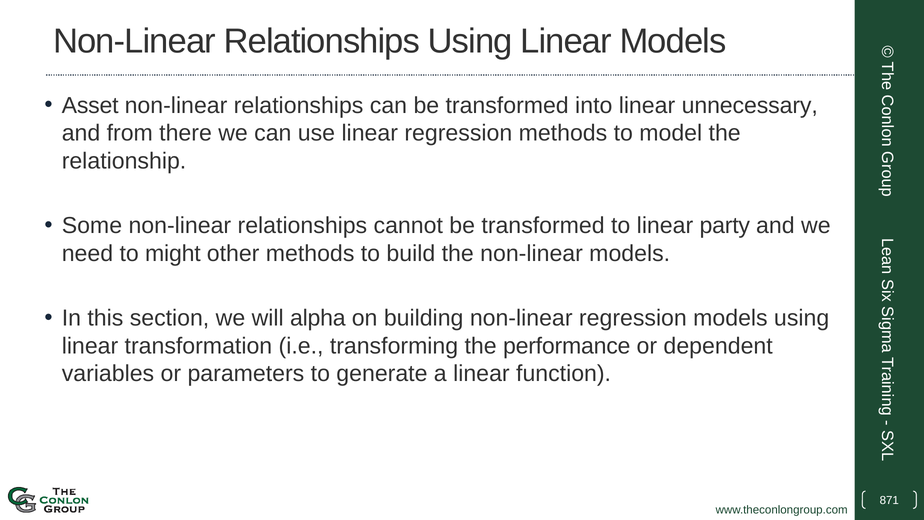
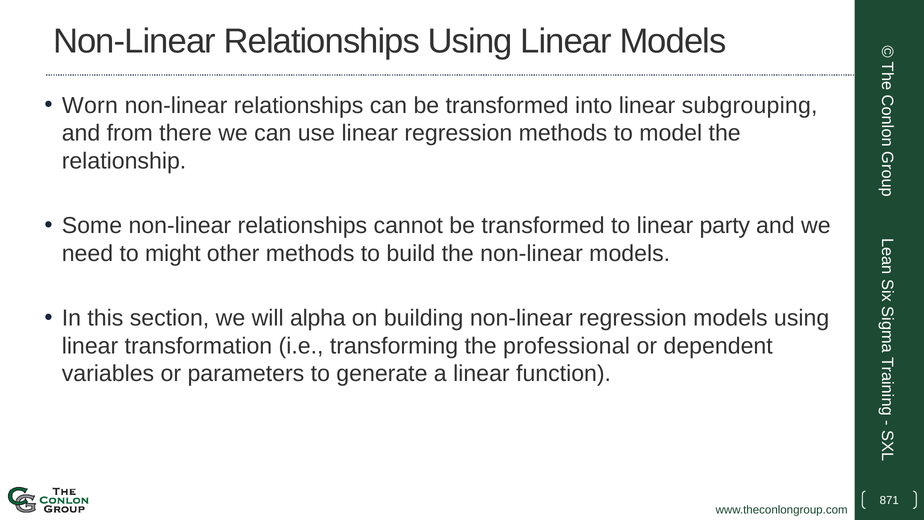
Asset: Asset -> Worn
unnecessary: unnecessary -> subgrouping
performance: performance -> professional
